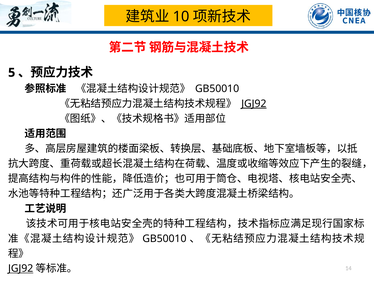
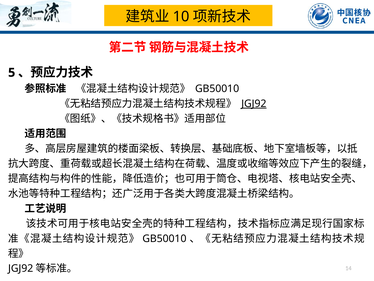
JGJ92 at (21, 268) underline: present -> none
